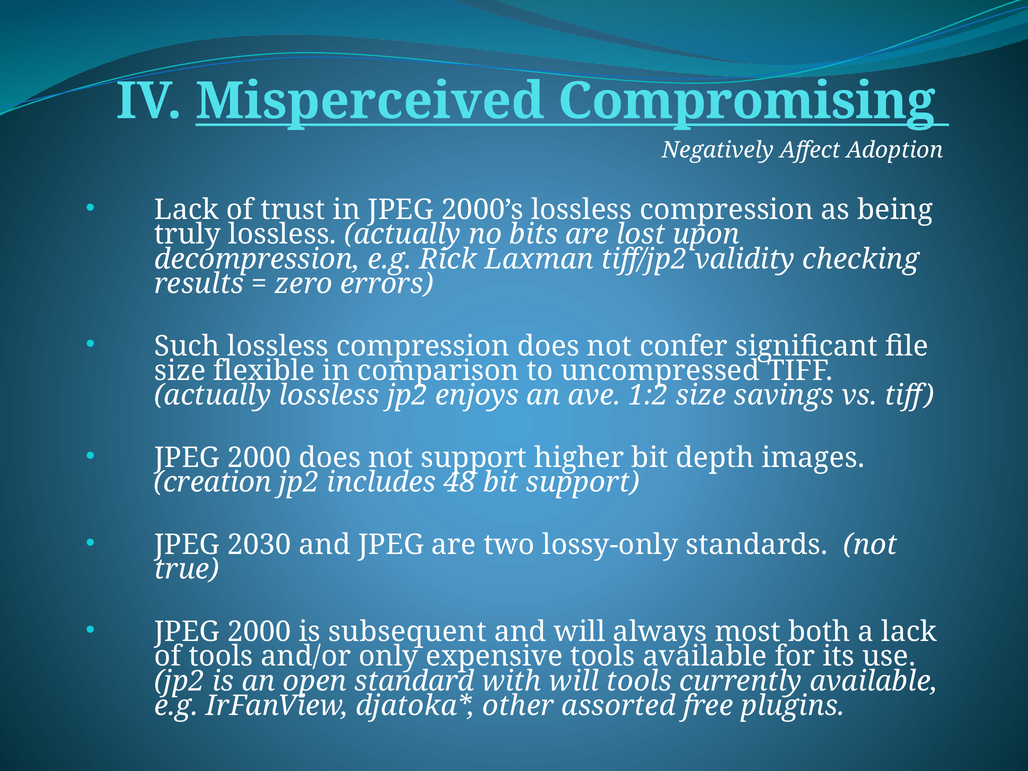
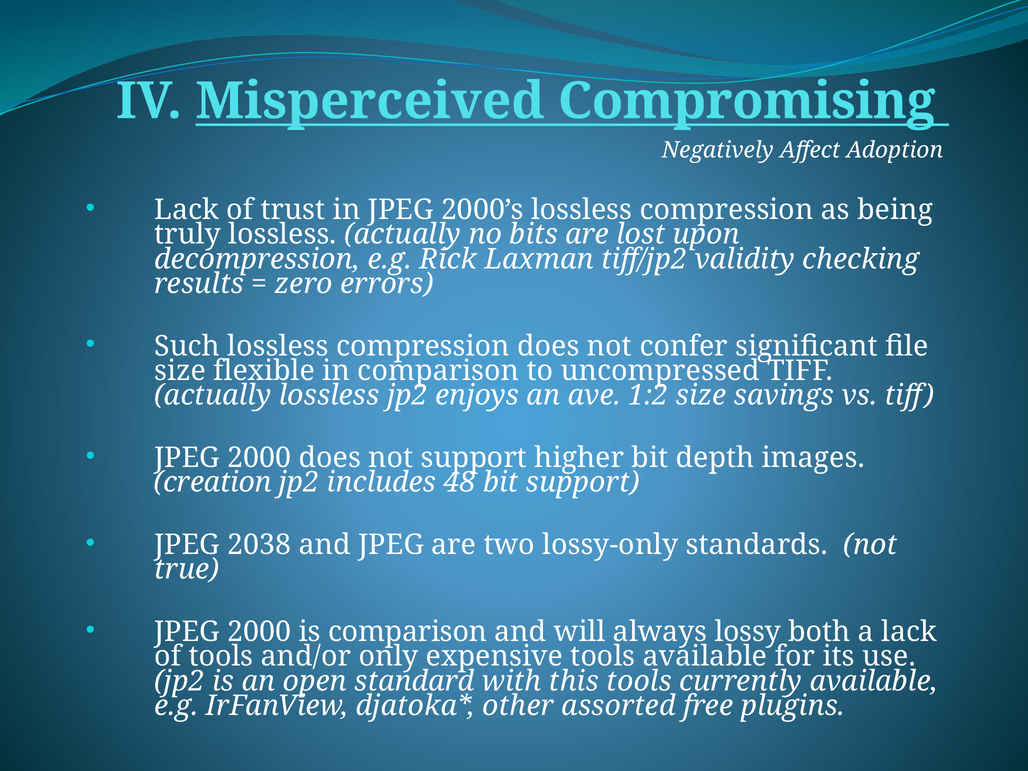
2030: 2030 -> 2038
is subsequent: subsequent -> comparison
most: most -> lossy
with will: will -> this
